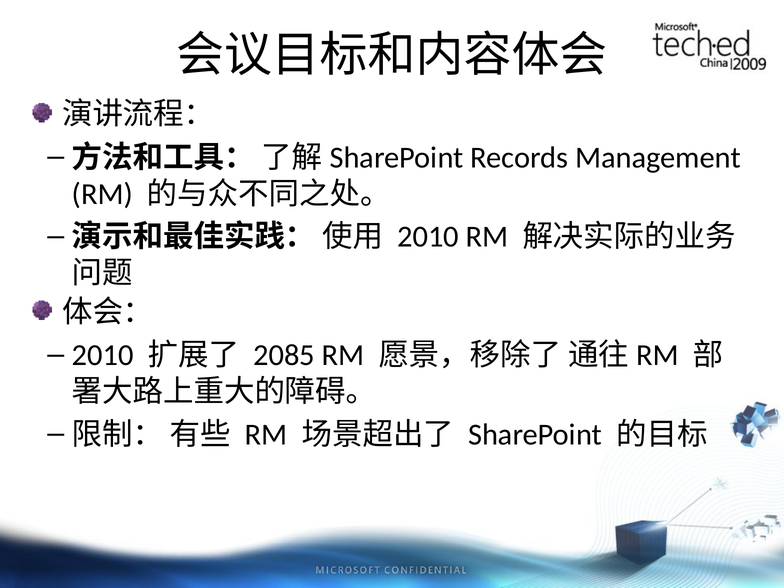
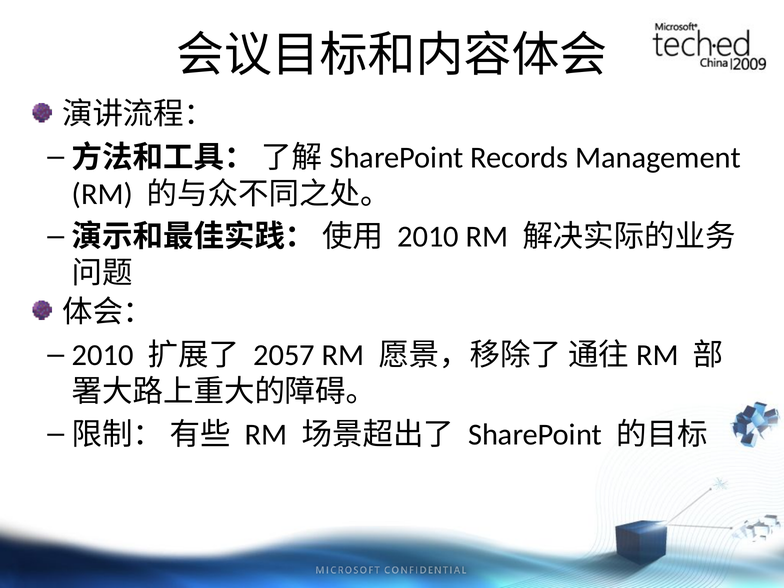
2085: 2085 -> 2057
